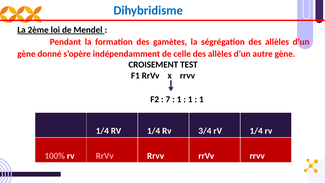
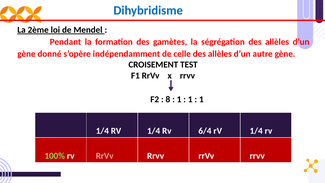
7: 7 -> 8
3/4: 3/4 -> 6/4
100% colour: pink -> light green
